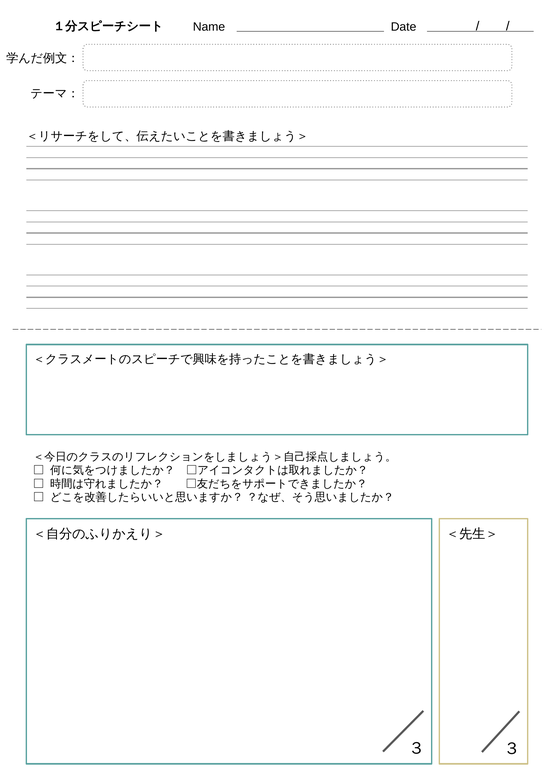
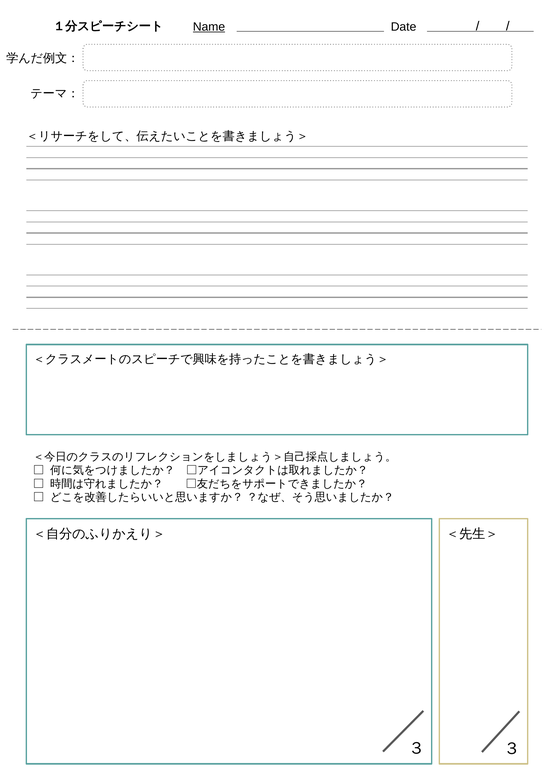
Name underline: none -> present
